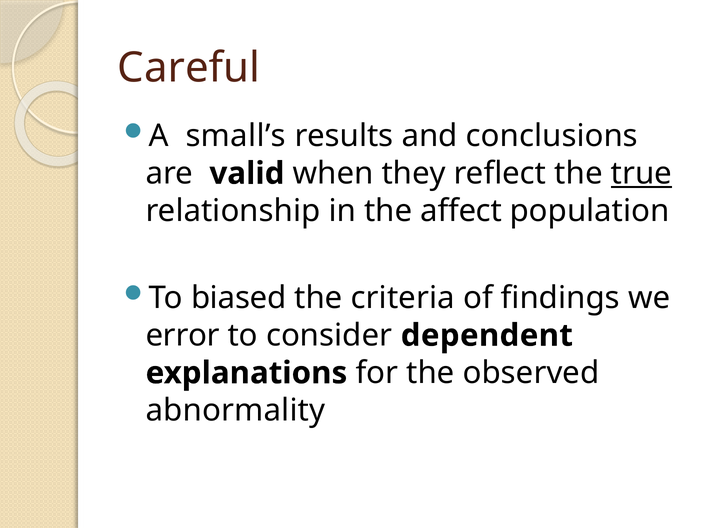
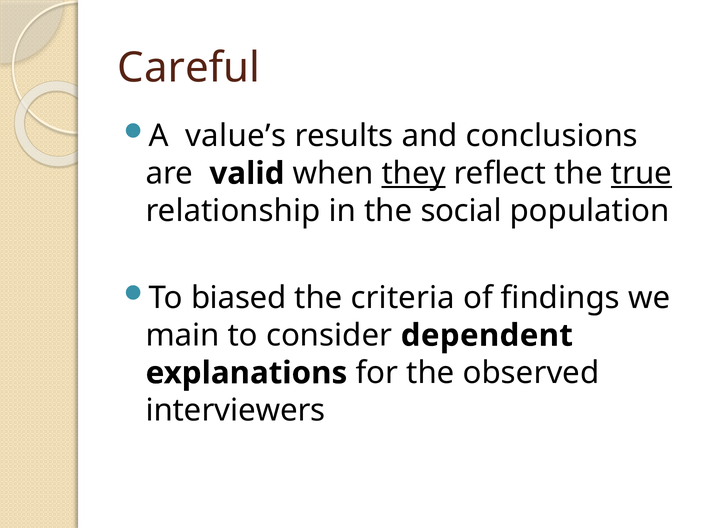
small’s: small’s -> value’s
they underline: none -> present
affect: affect -> social
error: error -> main
abnormality: abnormality -> interviewers
